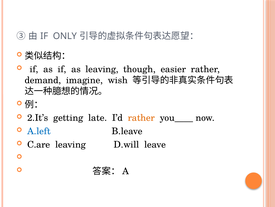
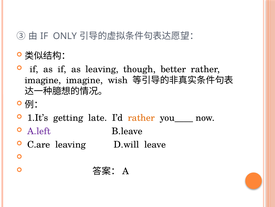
easier: easier -> better
demand at (43, 80): demand -> imagine
2.It’s: 2.It’s -> 1.It’s
A.left colour: blue -> purple
